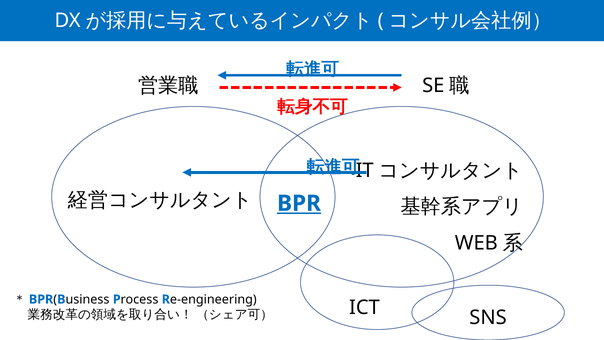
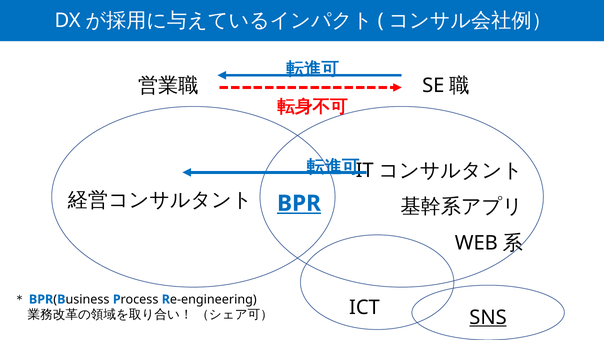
SNS underline: none -> present
